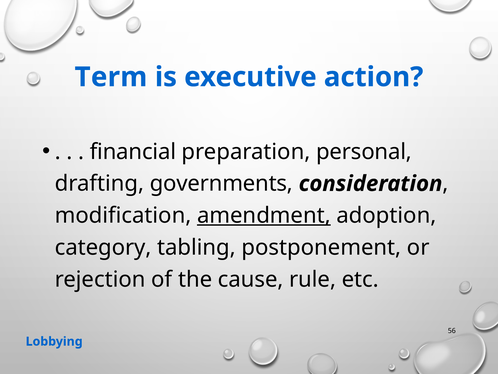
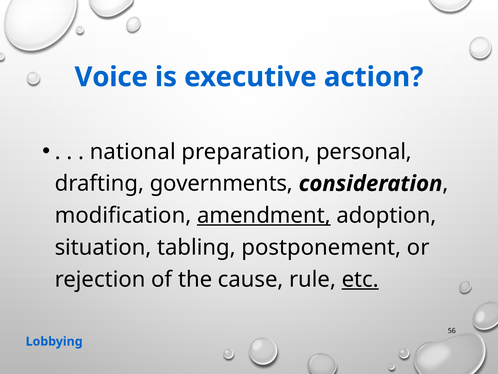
Term: Term -> Voice
financial: financial -> national
category: category -> situation
etc underline: none -> present
